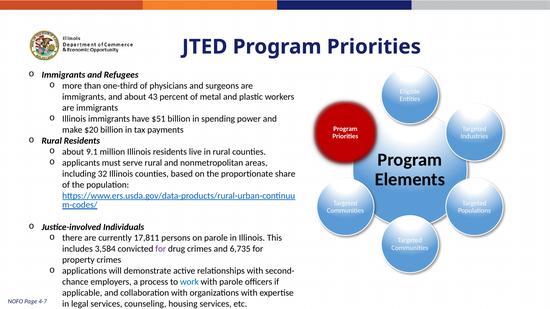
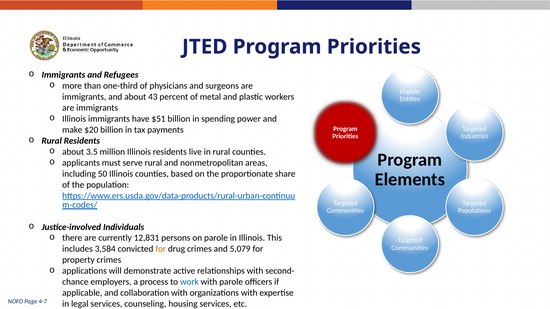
9.1: 9.1 -> 3.5
32: 32 -> 50
17,811: 17,811 -> 12,831
for at (161, 249) colour: purple -> orange
6,735: 6,735 -> 5,079
